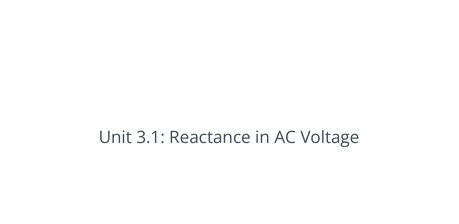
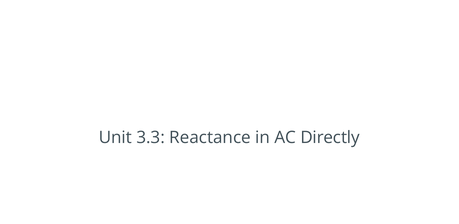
3.1: 3.1 -> 3.3
Voltage: Voltage -> Directly
